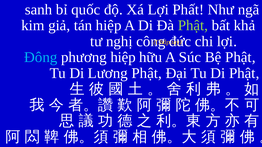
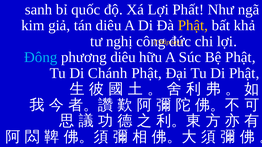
tán hiệp: hiệp -> diêu
Phật at (193, 25) colour: light green -> yellow
phương hiệp: hiệp -> diêu
Lương: Lương -> Chánh
